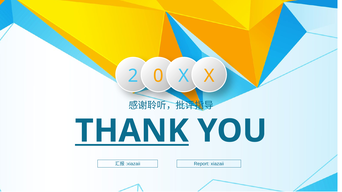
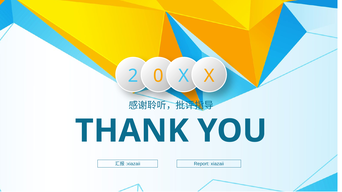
THANK underline: present -> none
